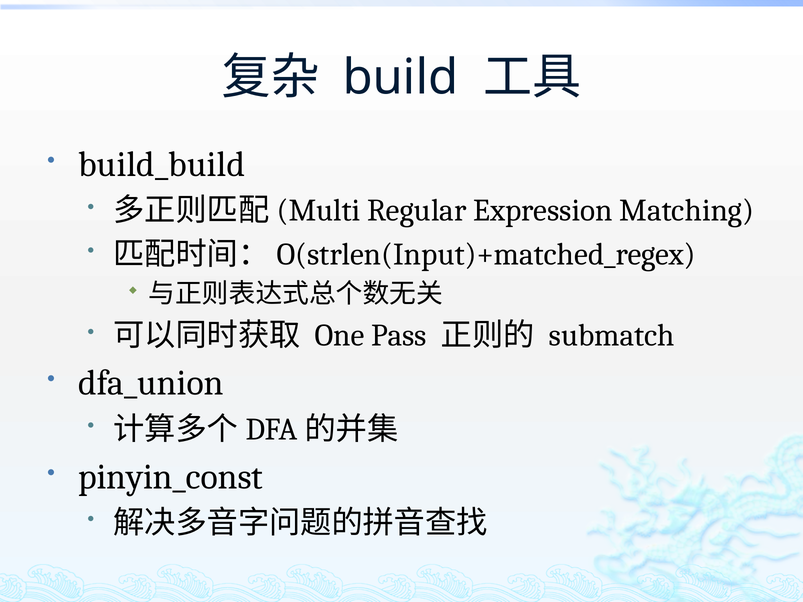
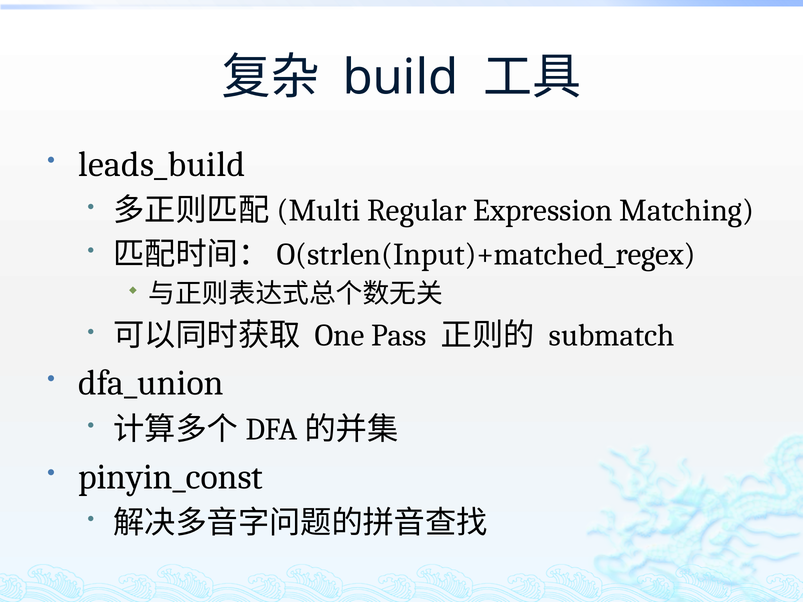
build_build: build_build -> leads_build
